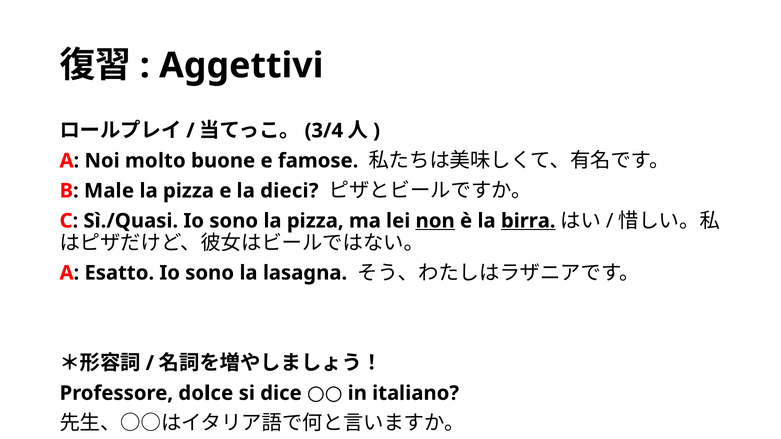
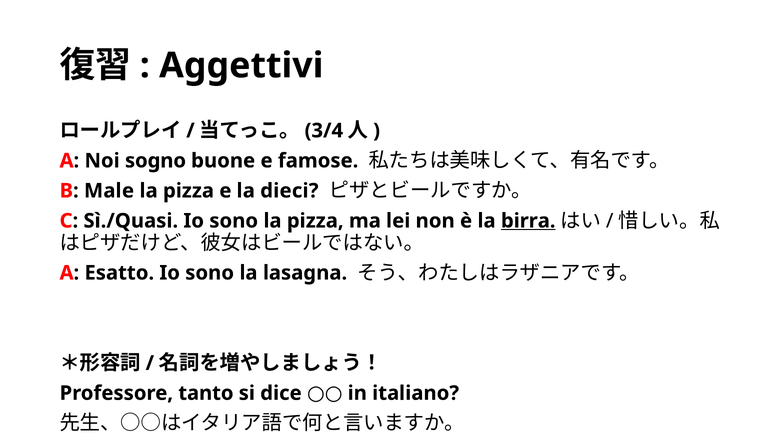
molto: molto -> sogno
non underline: present -> none
dolce: dolce -> tanto
